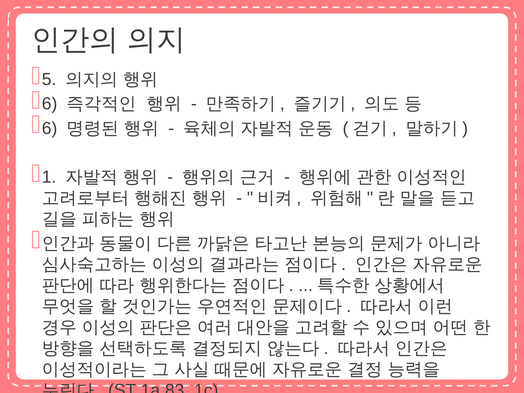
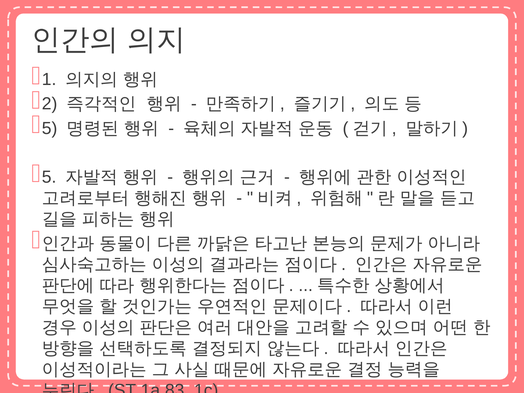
5: 5 -> 1
6 at (50, 104): 6 -> 2
6 at (50, 128): 6 -> 5
1 at (49, 177): 1 -> 5
